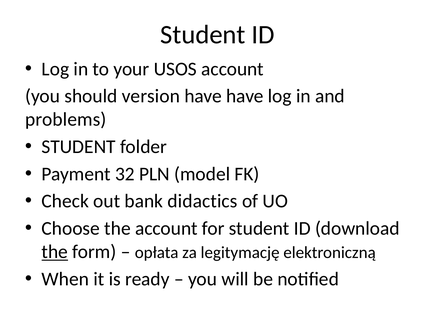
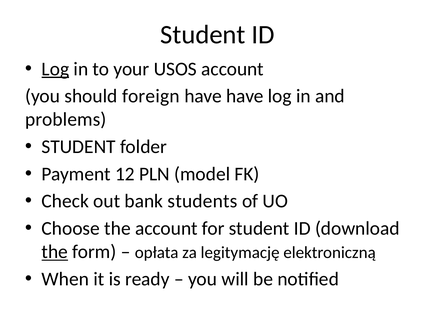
Log at (55, 69) underline: none -> present
version: version -> foreign
32: 32 -> 12
didactics: didactics -> students
